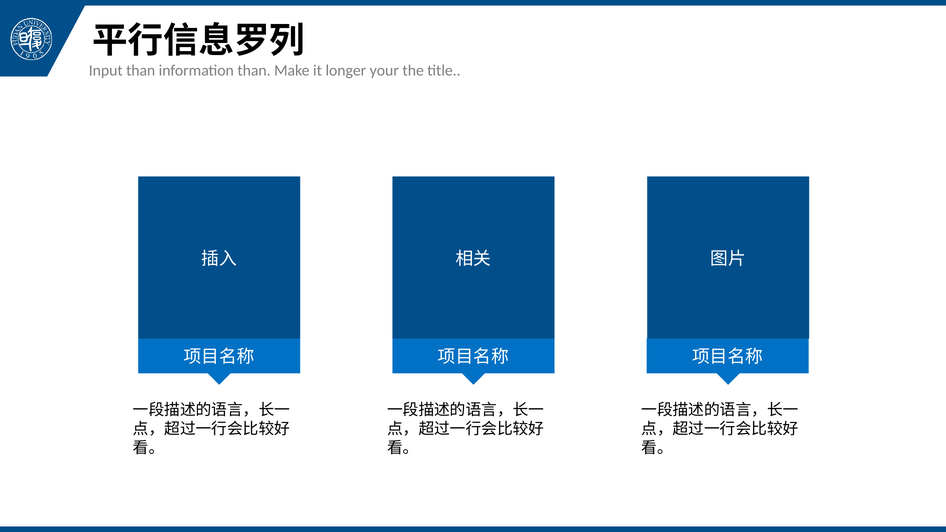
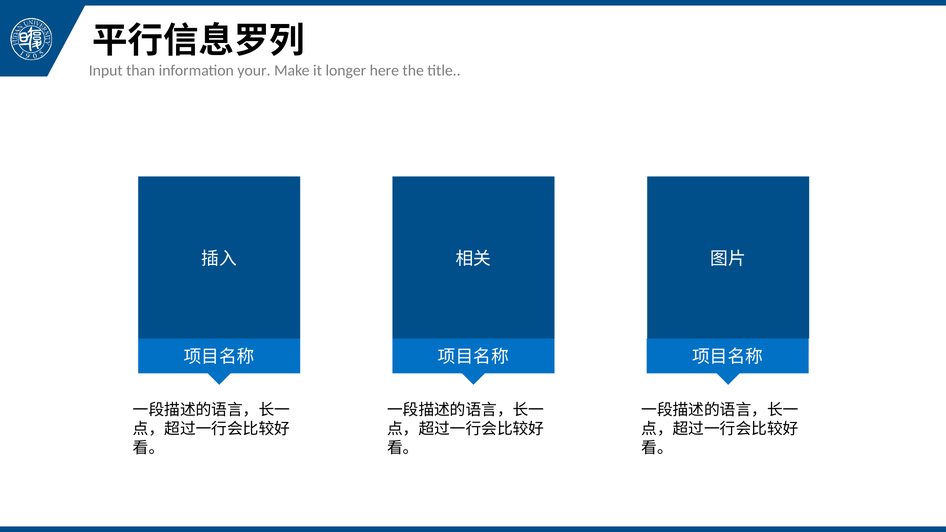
information than: than -> your
your: your -> here
